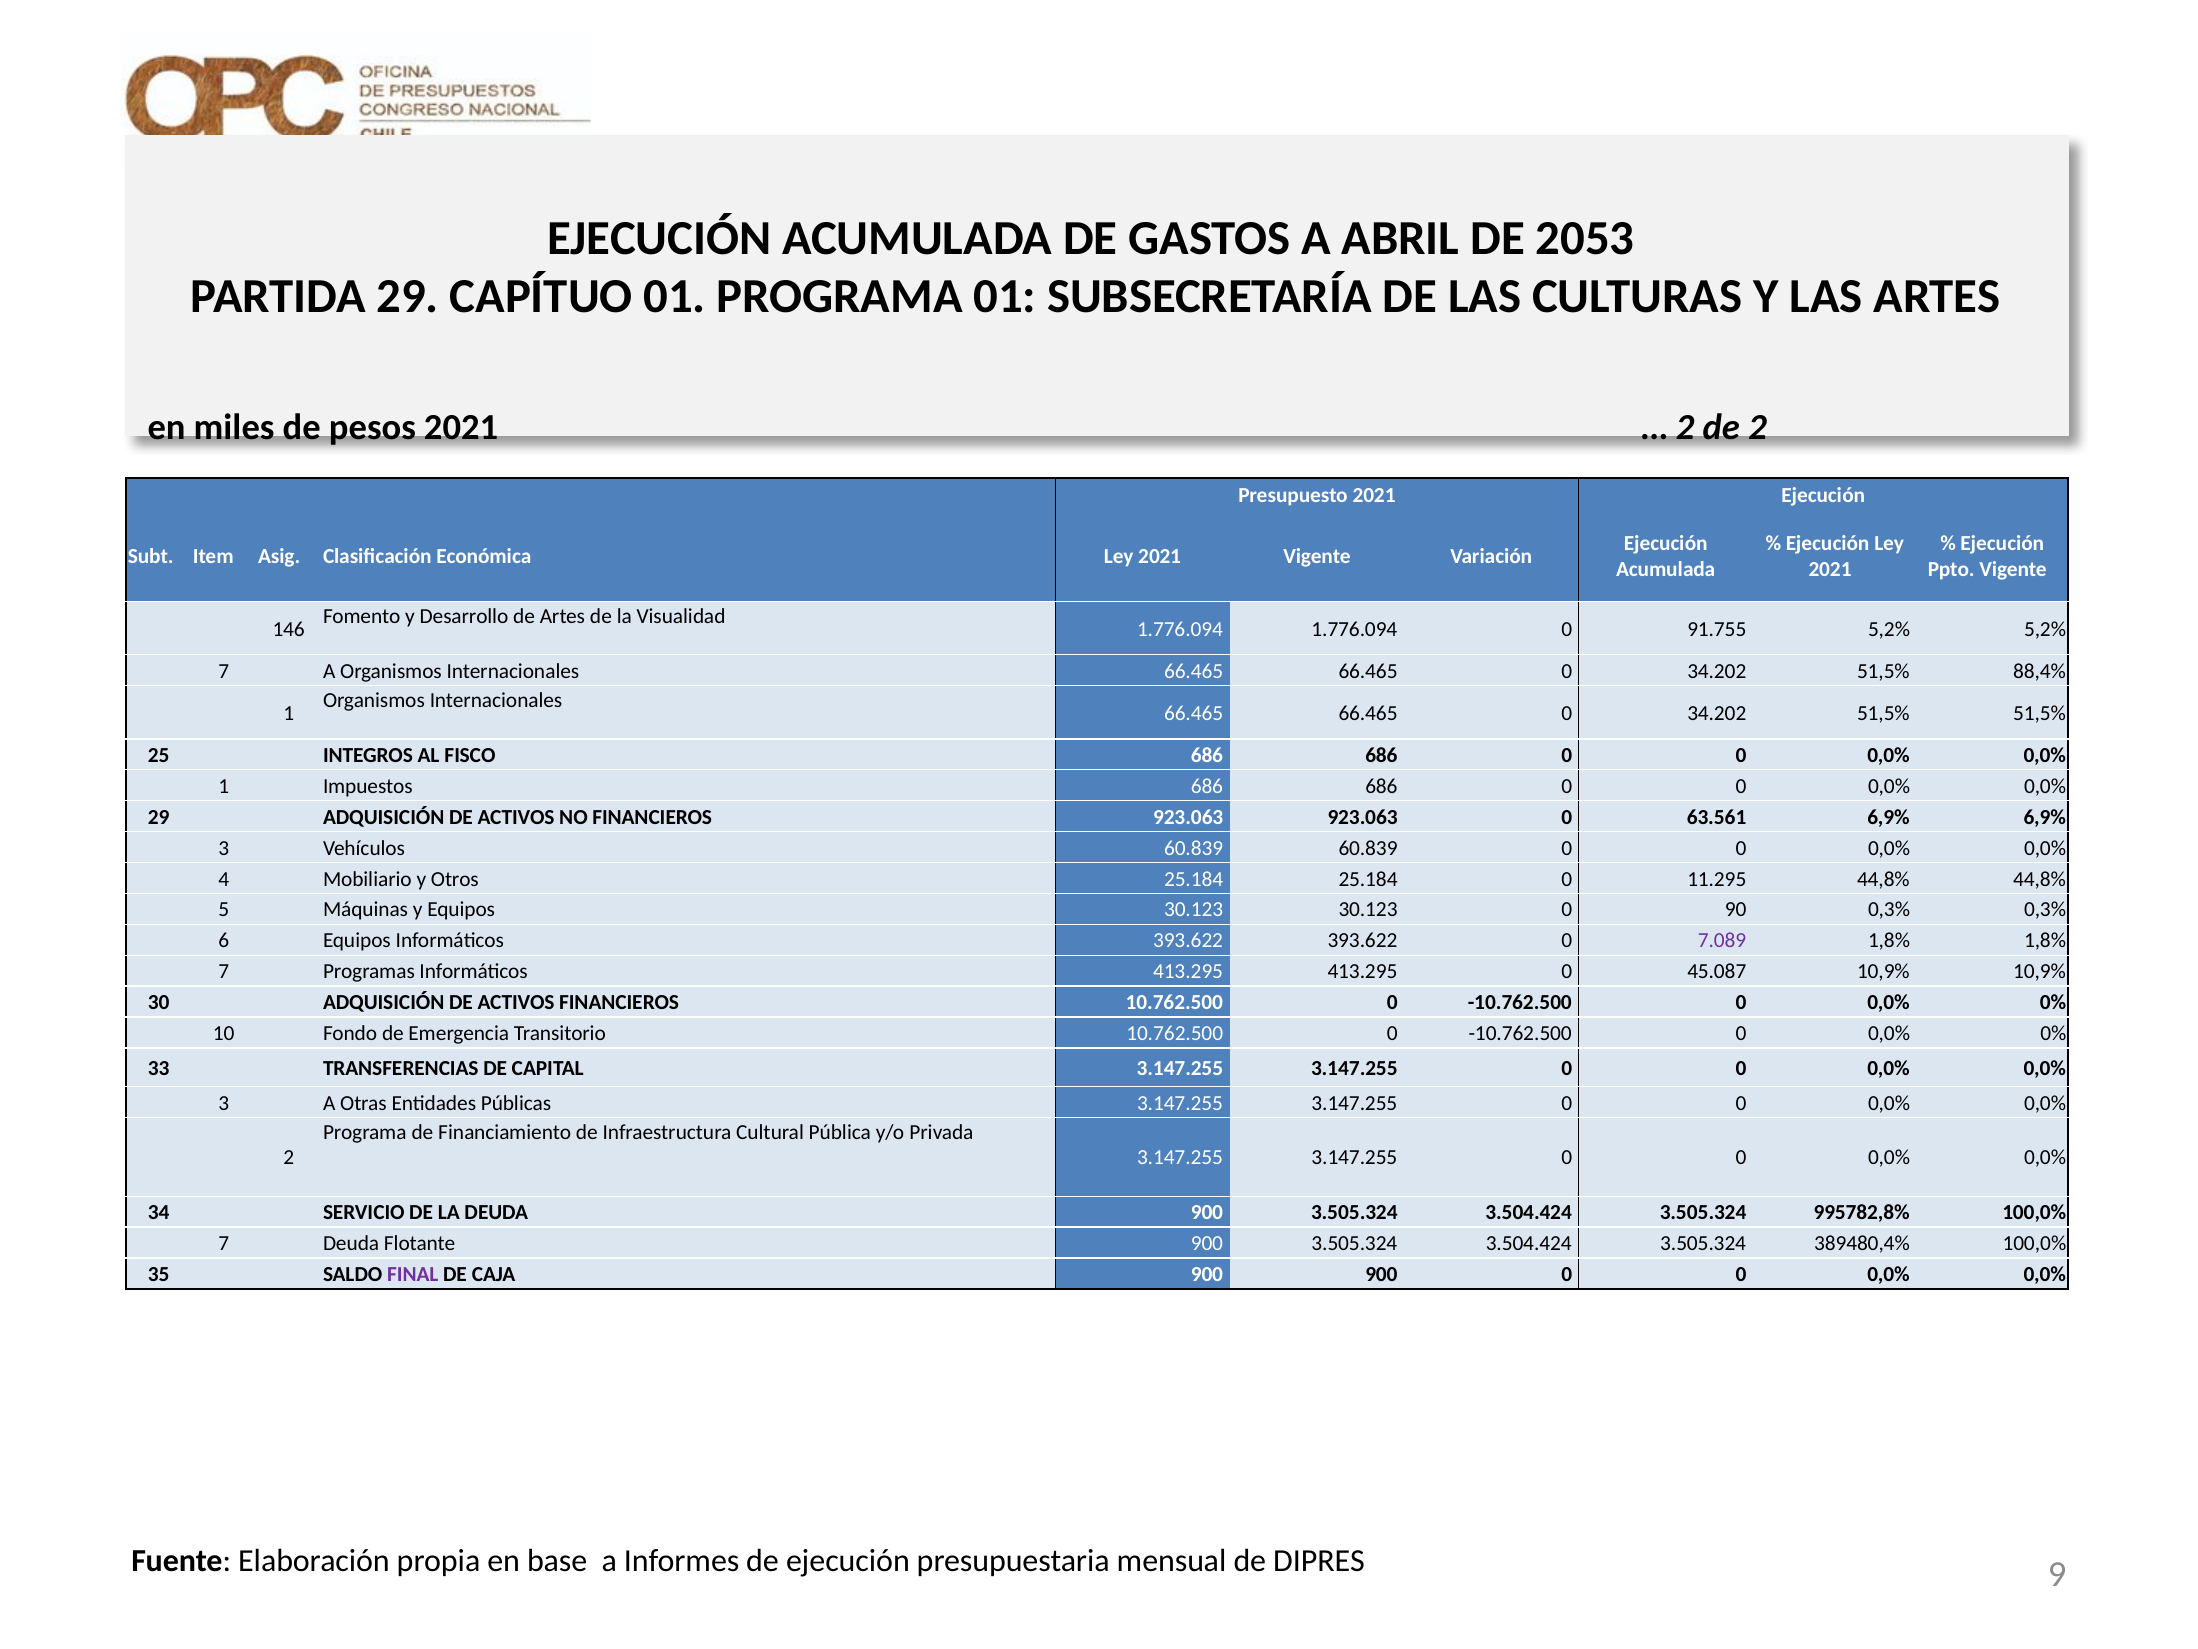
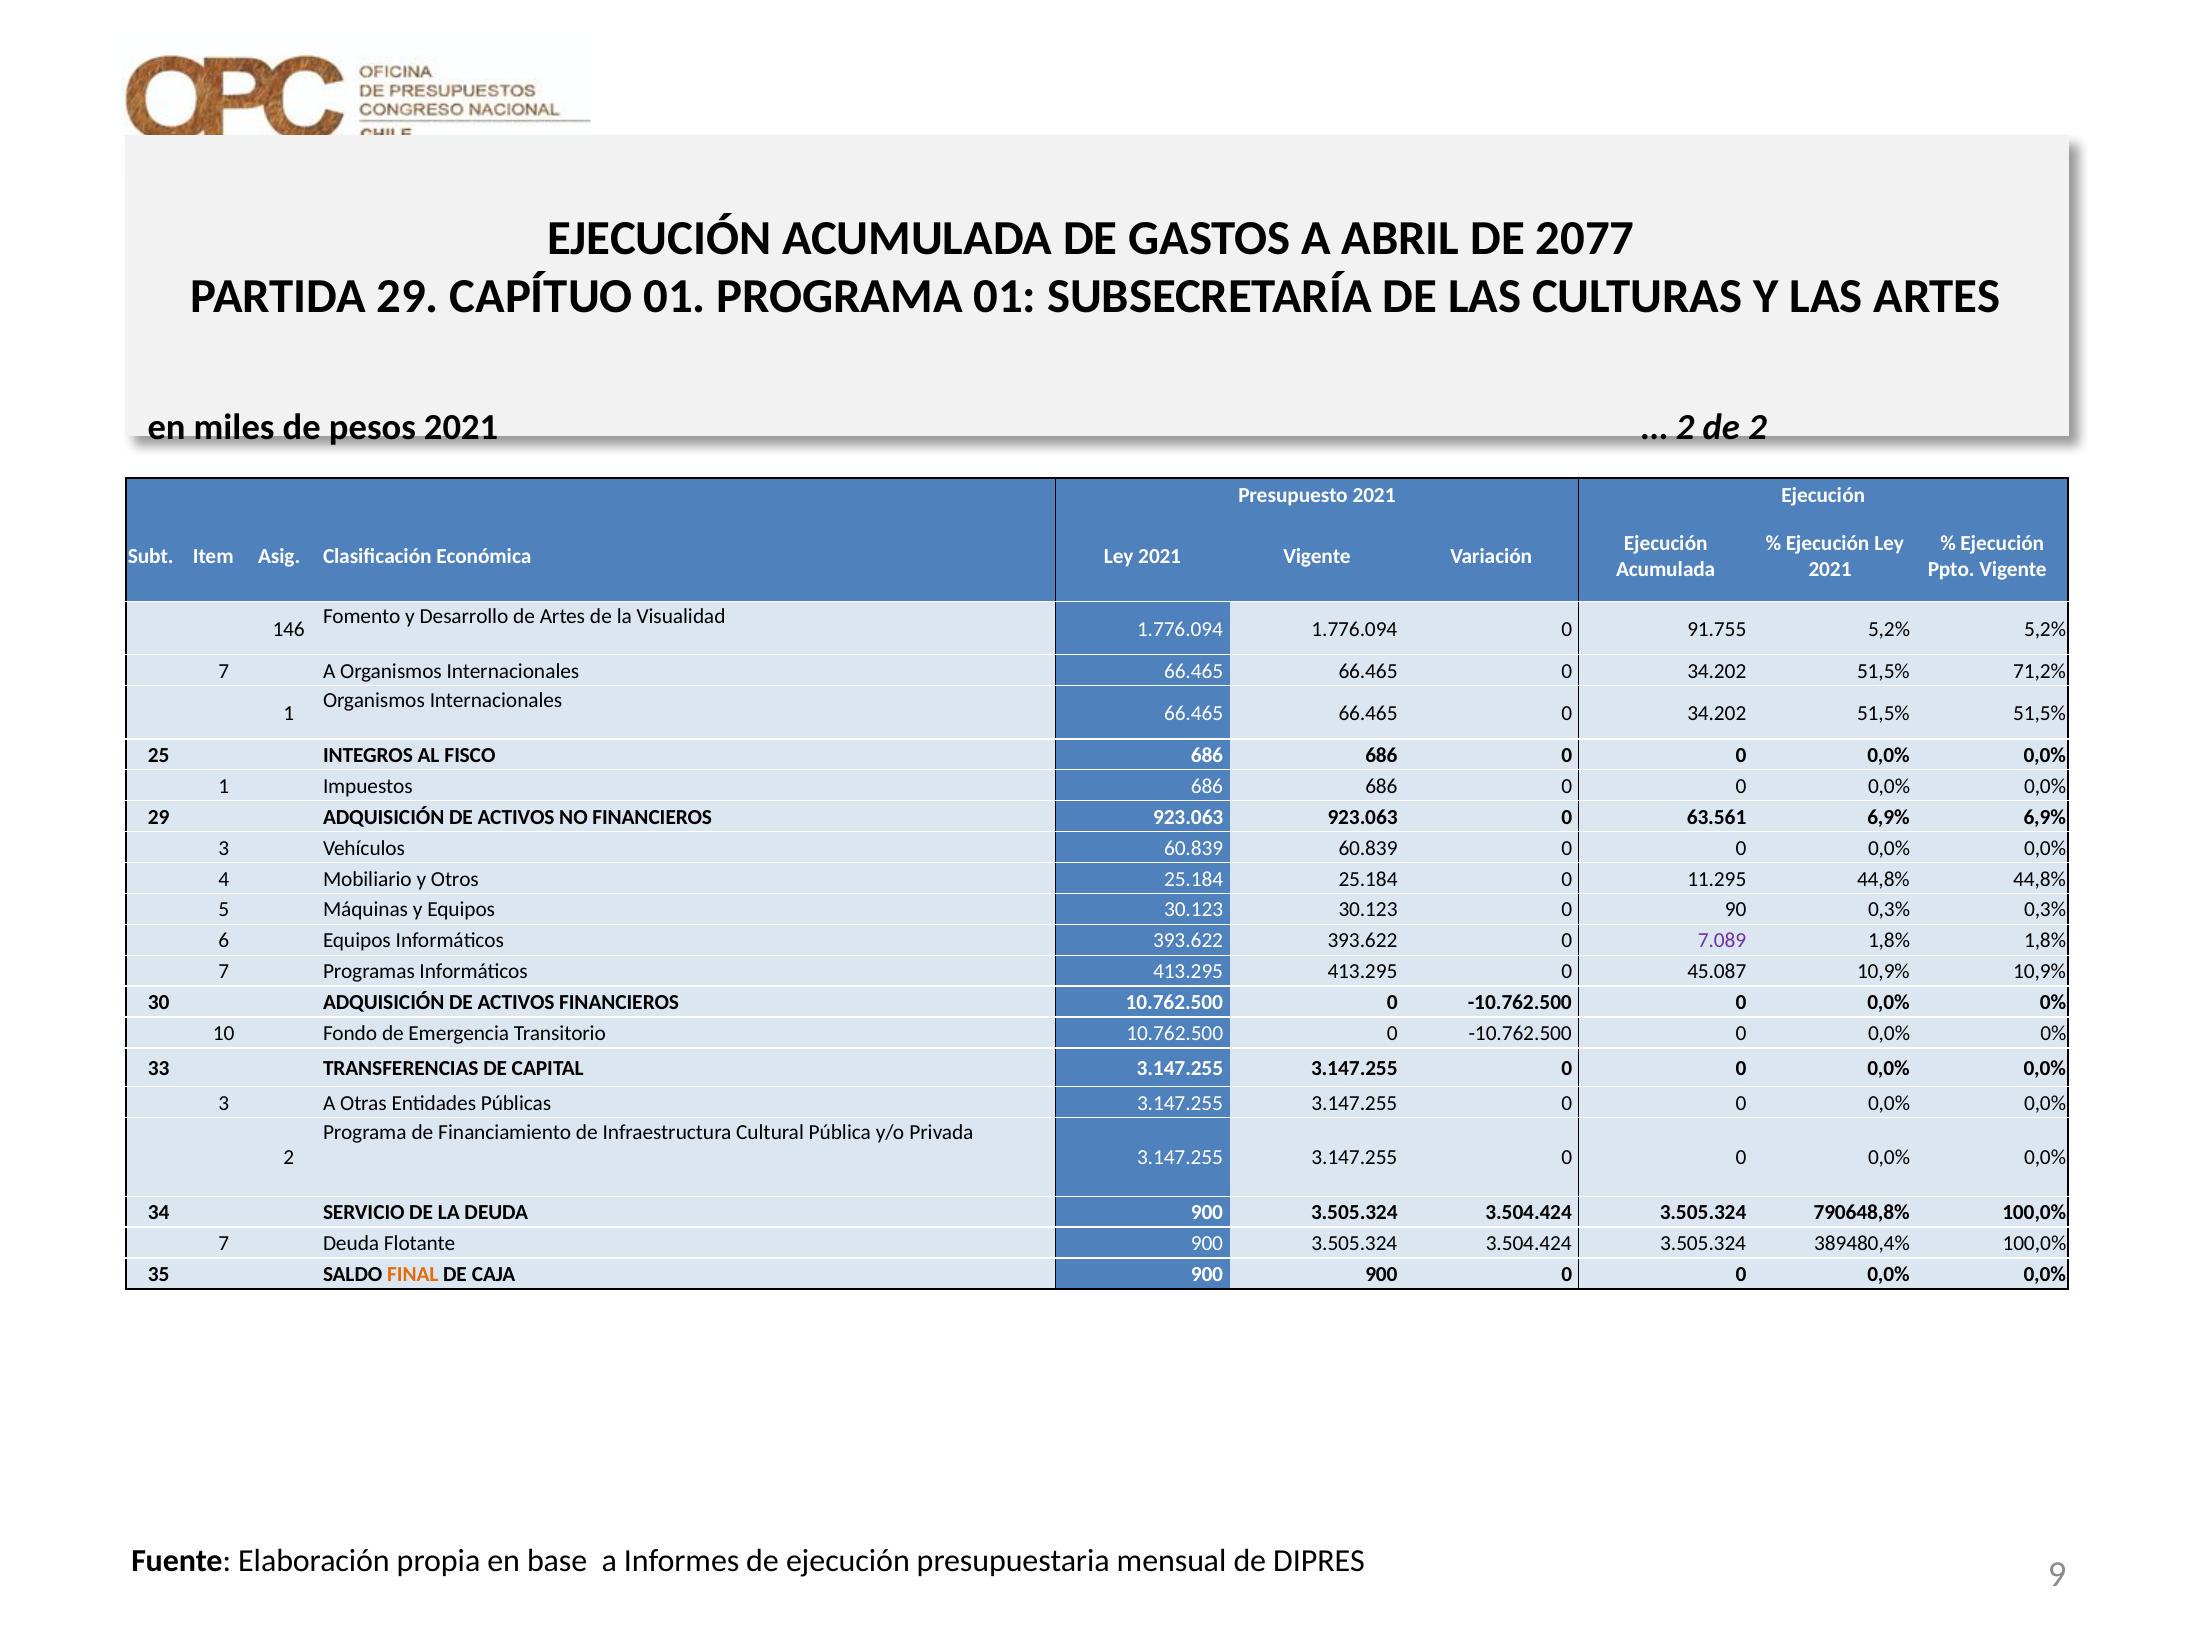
2053: 2053 -> 2077
88,4%: 88,4% -> 71,2%
995782,8%: 995782,8% -> 790648,8%
FINAL colour: purple -> orange
